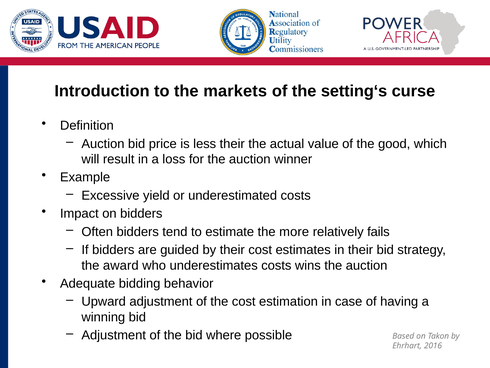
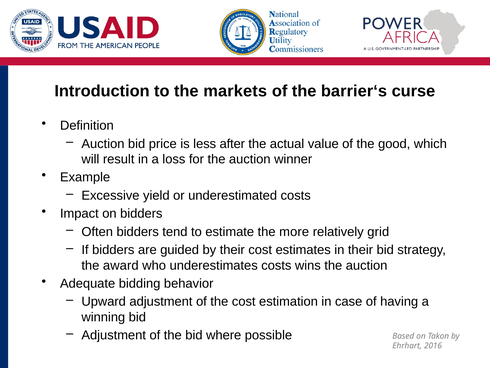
setting‘s: setting‘s -> barrier‘s
less their: their -> after
fails: fails -> grid
